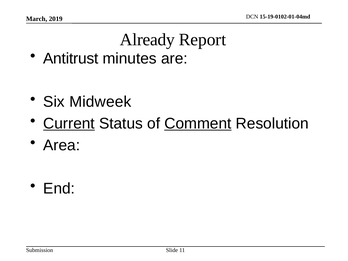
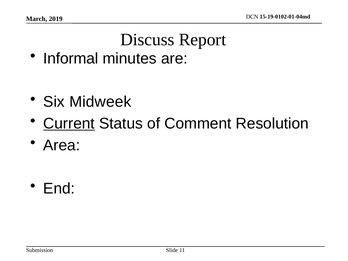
Already: Already -> Discuss
Antitrust: Antitrust -> Informal
Comment underline: present -> none
